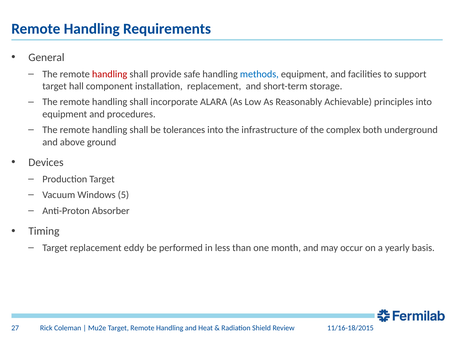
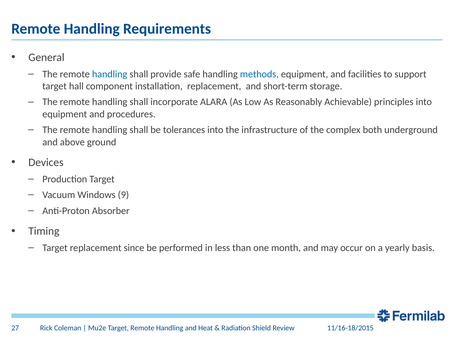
handling at (110, 74) colour: red -> blue
5: 5 -> 9
eddy: eddy -> since
